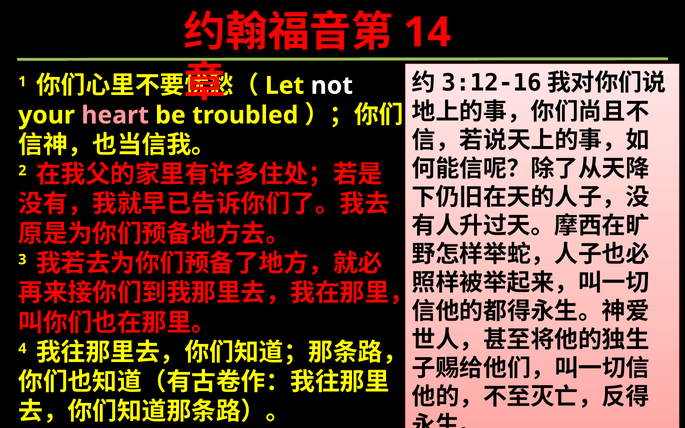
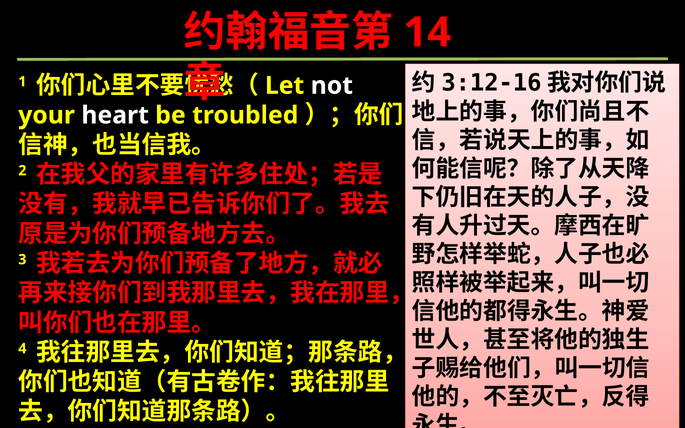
heart colour: pink -> white
